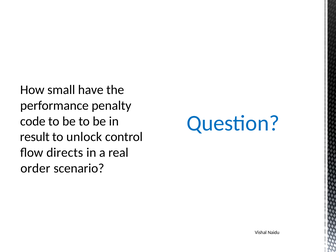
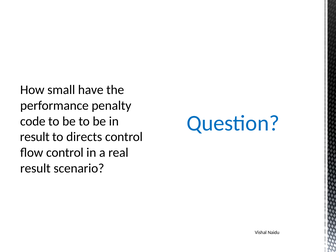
unlock: unlock -> directs
flow directs: directs -> control
order at (35, 168): order -> result
